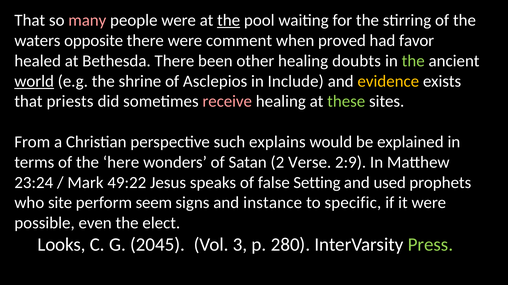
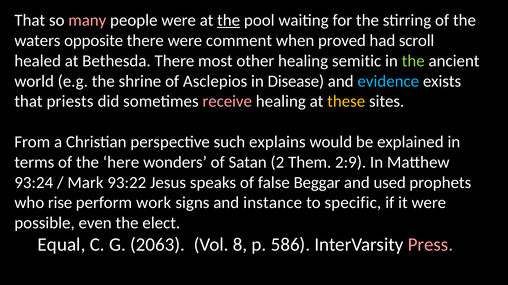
favor: favor -> scroll
been: been -> most
doubts: doubts -> semitic
world underline: present -> none
Include: Include -> Disease
evidence colour: yellow -> light blue
these colour: light green -> yellow
Verse: Verse -> Them
23:24: 23:24 -> 93:24
49:22: 49:22 -> 93:22
Setting: Setting -> Beggar
site: site -> rise
seem: seem -> work
Looks: Looks -> Equal
2045: 2045 -> 2063
3: 3 -> 8
280: 280 -> 586
Press colour: light green -> pink
